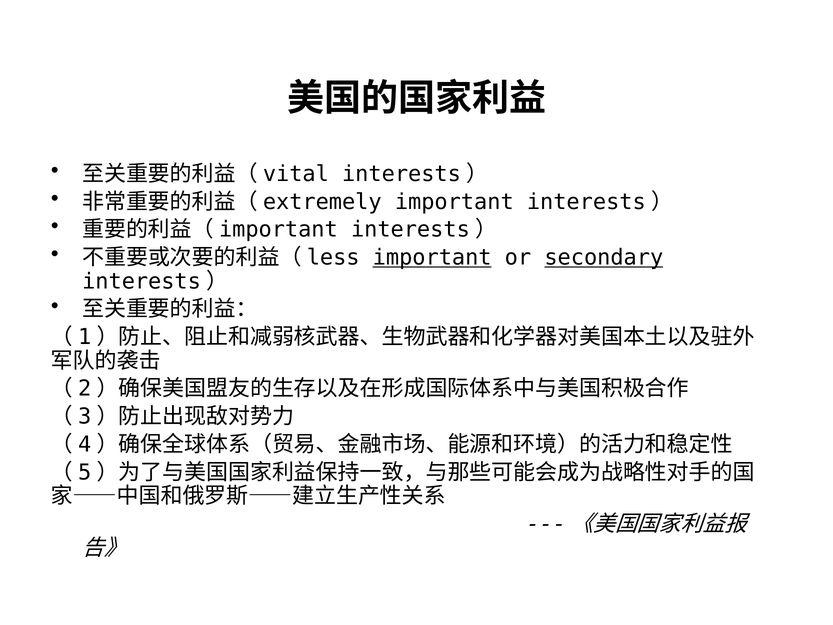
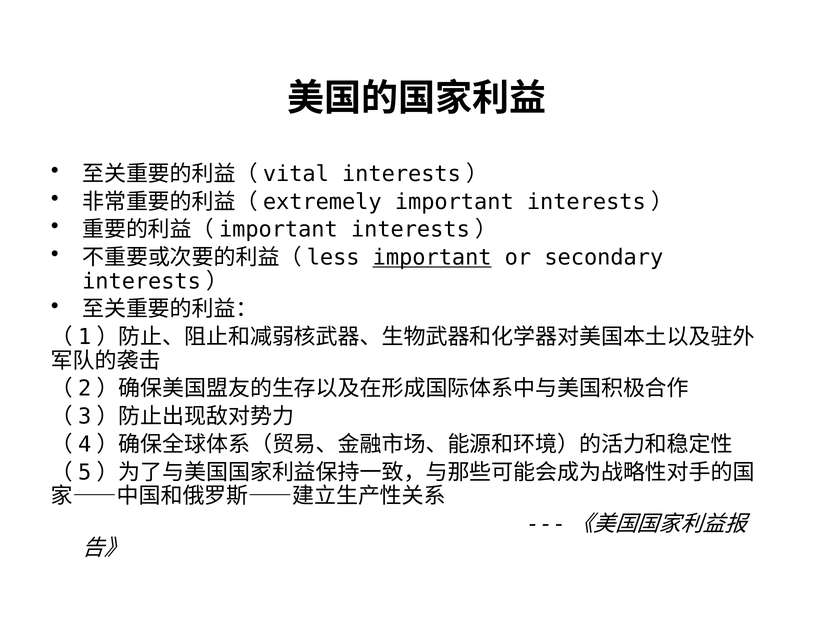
secondary underline: present -> none
